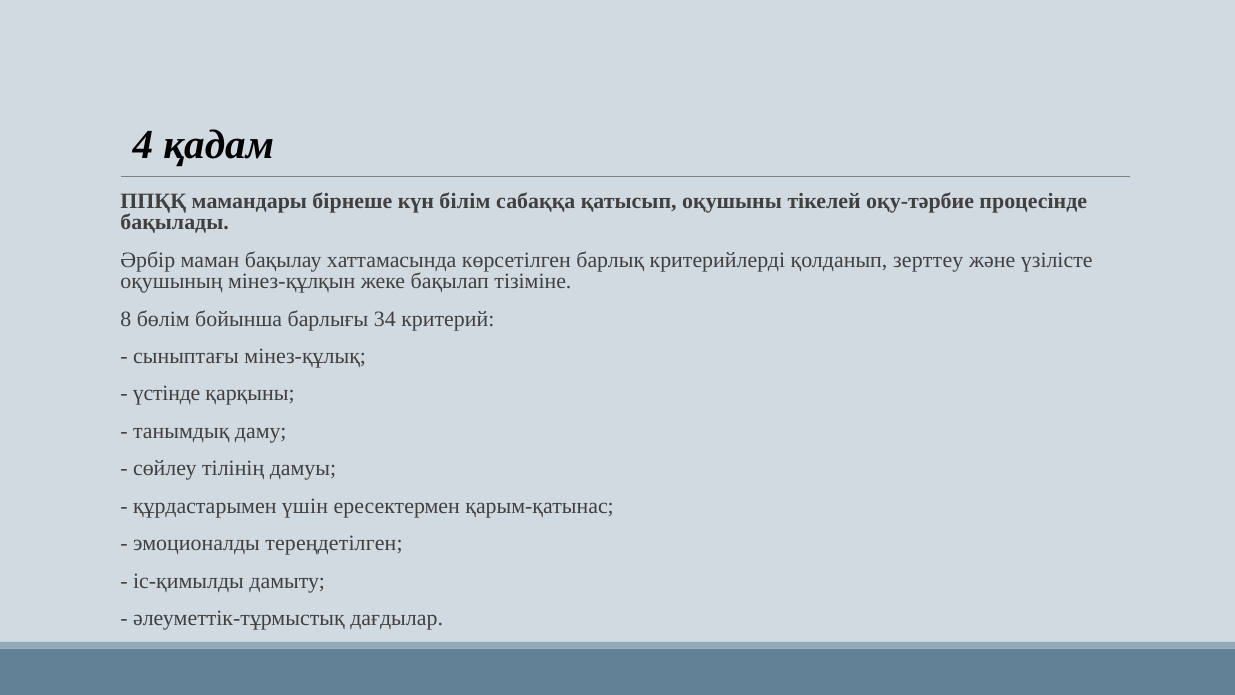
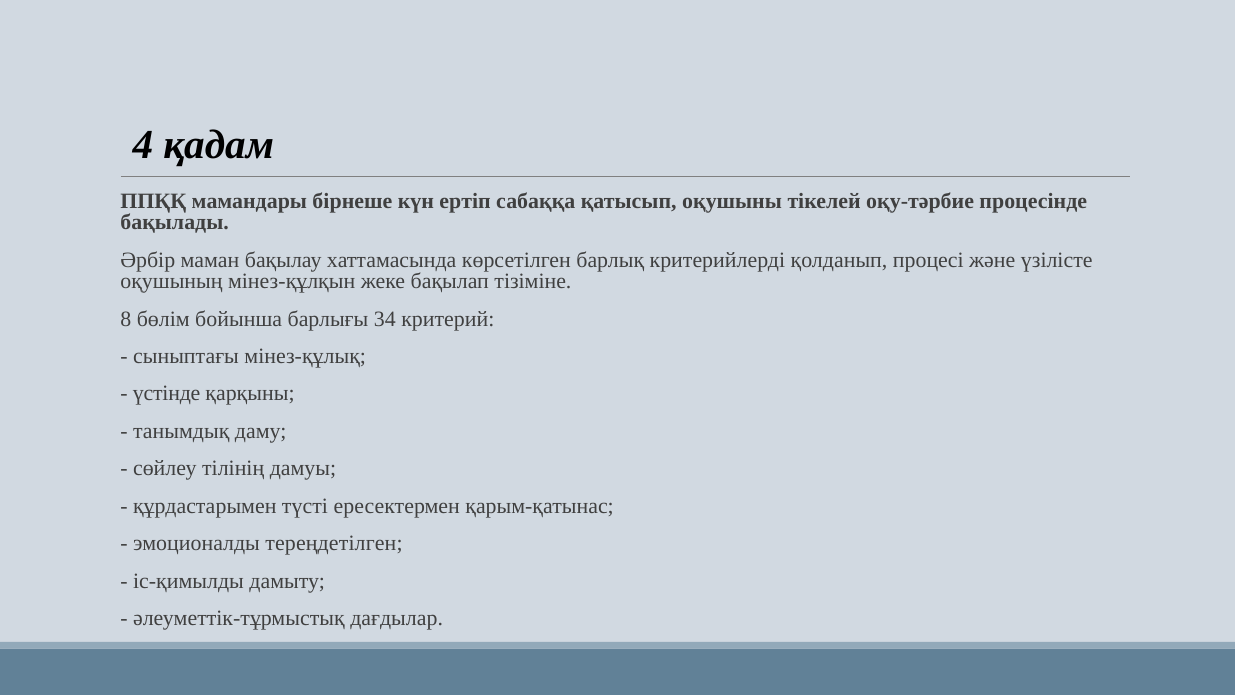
білім: білім -> ертіп
зерттеу: зерттеу -> процесі
үшін: үшін -> түсті
